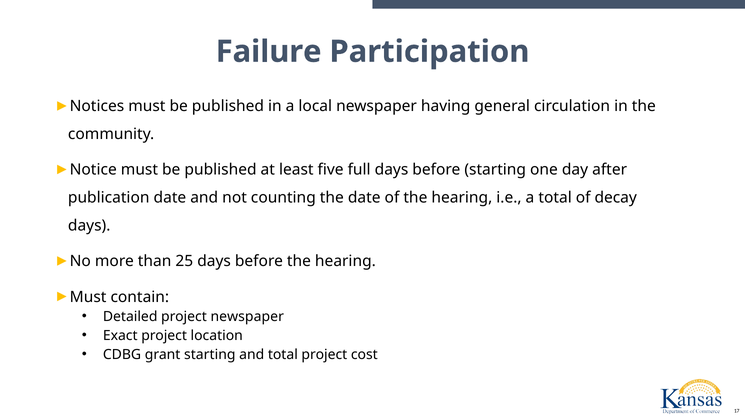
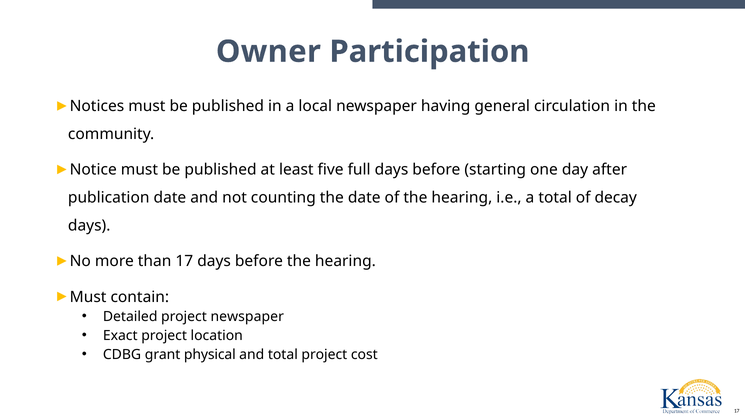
Failure: Failure -> Owner
than 25: 25 -> 17
grant starting: starting -> physical
